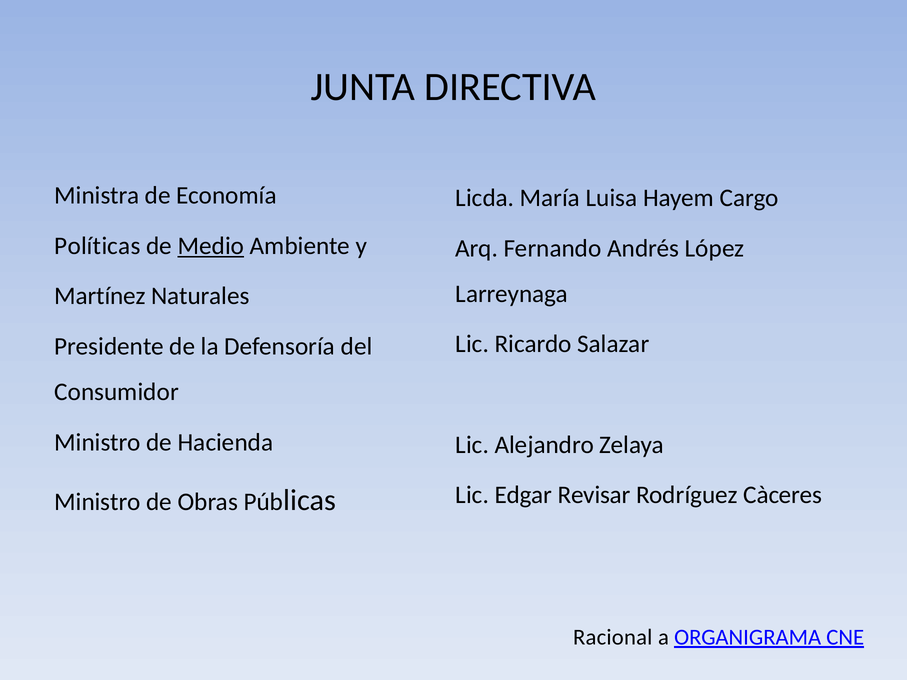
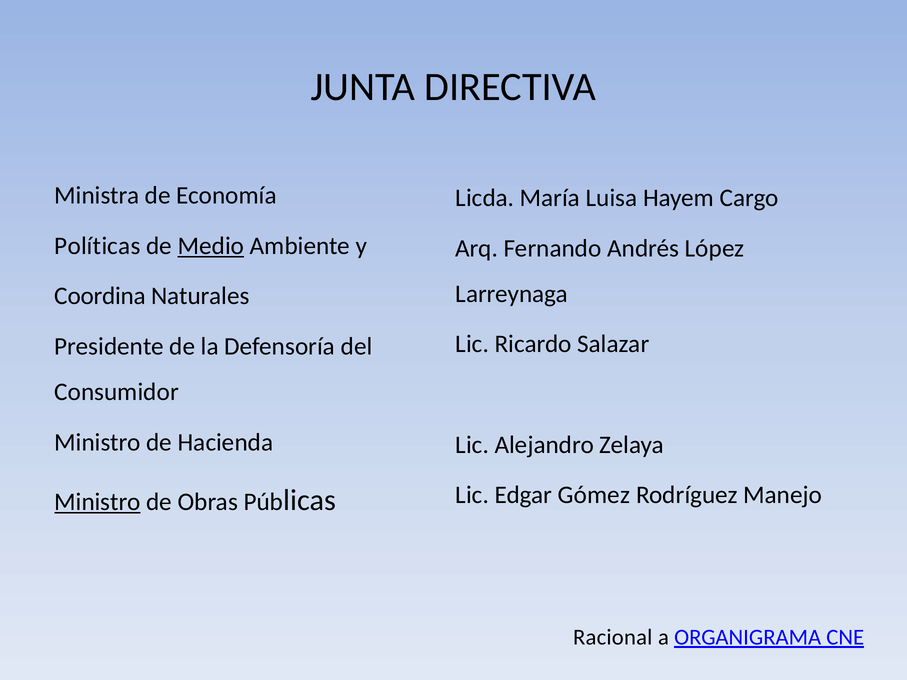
Martínez: Martínez -> Coordina
Revisar: Revisar -> Gómez
Càceres: Càceres -> Manejo
Ministro at (98, 502) underline: none -> present
